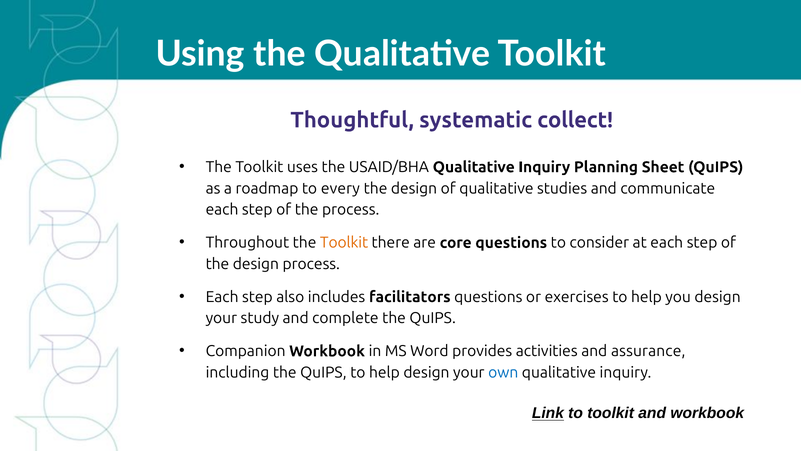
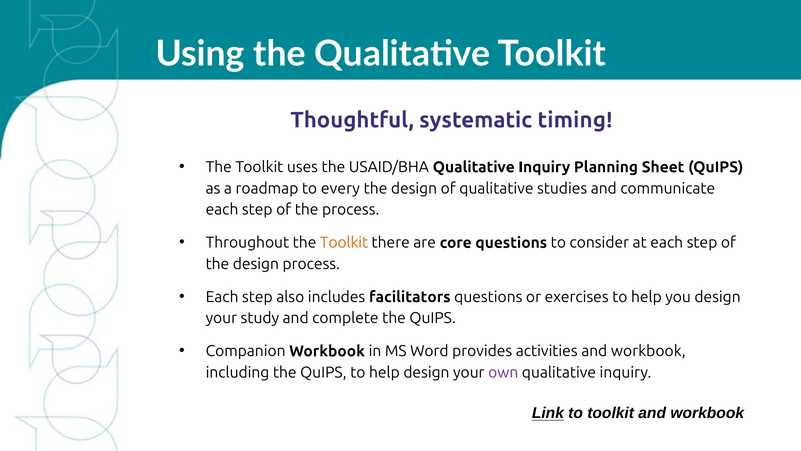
collect: collect -> timing
activities and assurance: assurance -> workbook
own colour: blue -> purple
